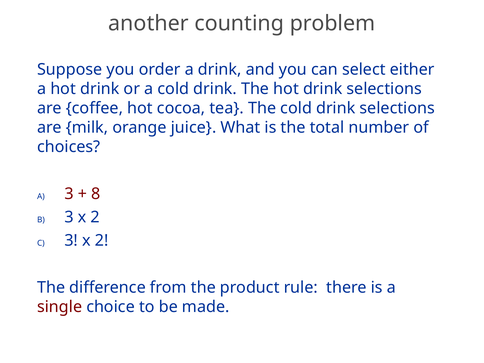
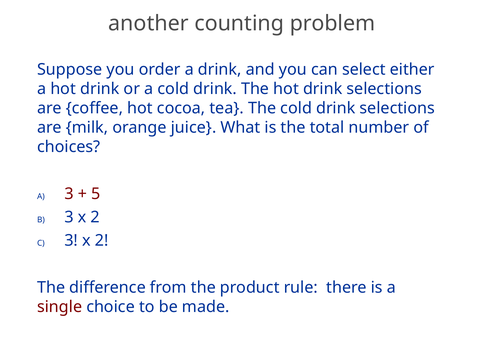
8: 8 -> 5
